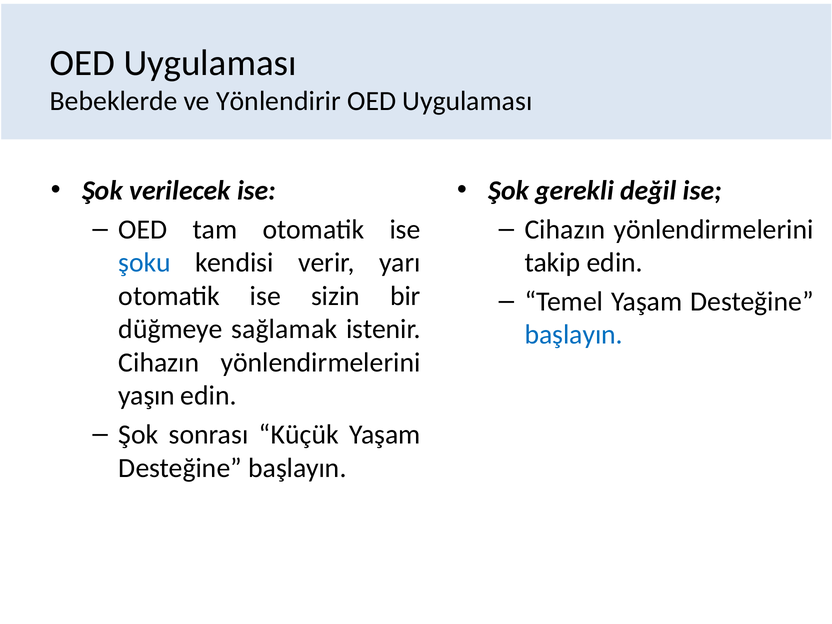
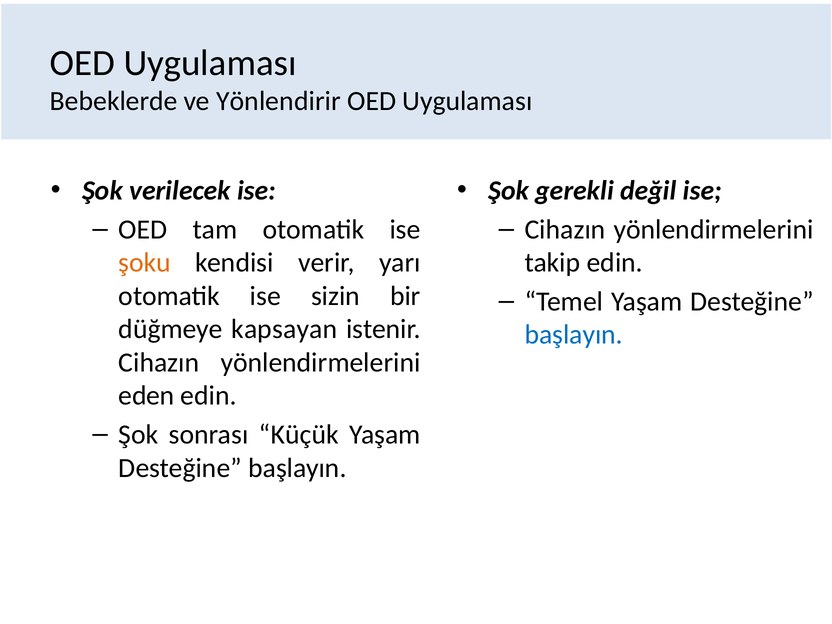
şoku colour: blue -> orange
sağlamak: sağlamak -> kapsayan
yaşın: yaşın -> eden
